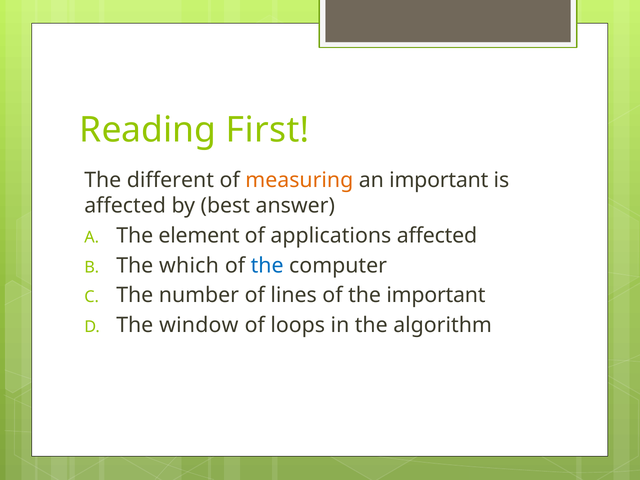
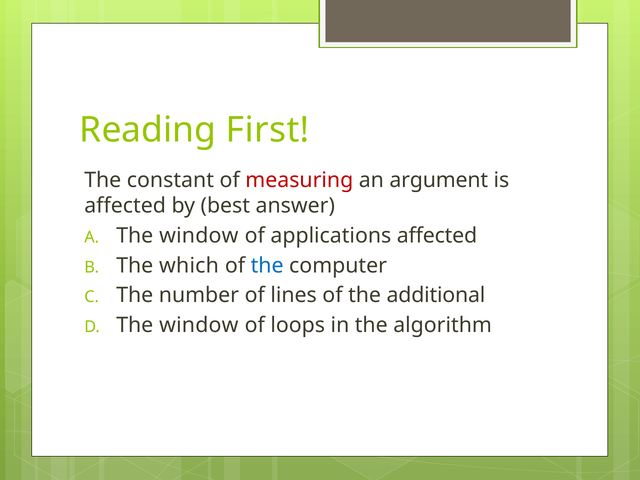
different: different -> constant
measuring colour: orange -> red
an important: important -> argument
element at (199, 236): element -> window
the important: important -> additional
